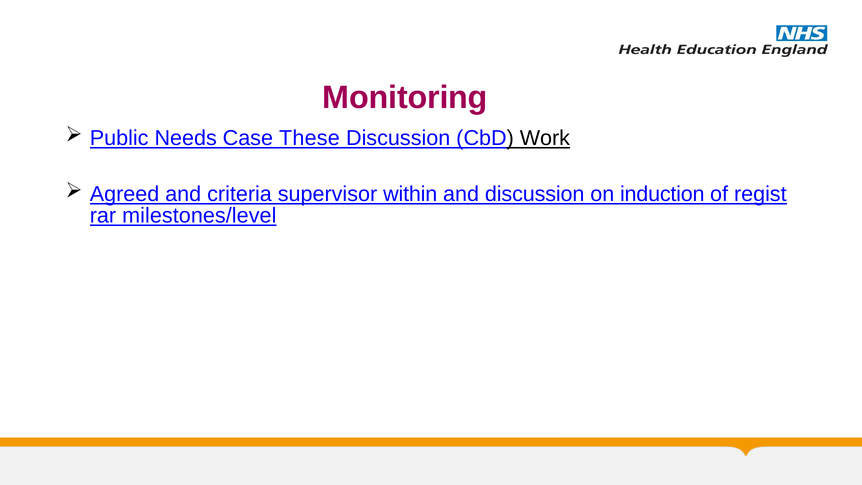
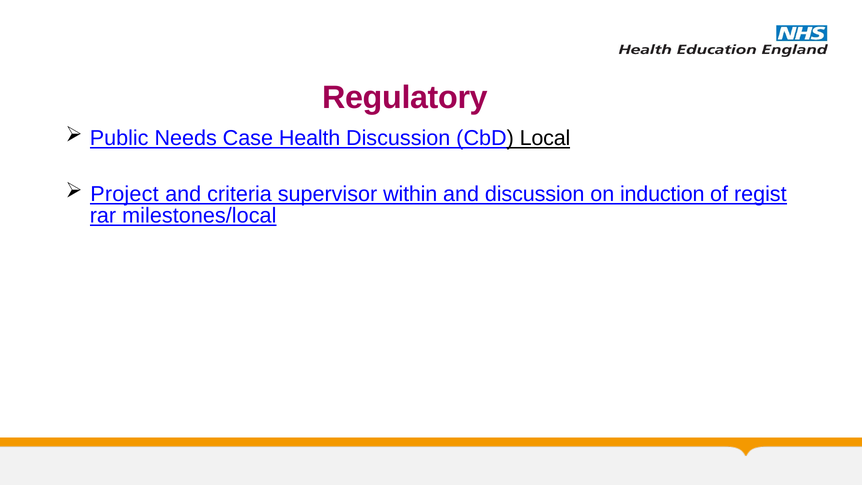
Monitoring: Monitoring -> Regulatory
These: These -> Health
Work: Work -> Local
Agreed: Agreed -> Project
milestones/level: milestones/level -> milestones/local
